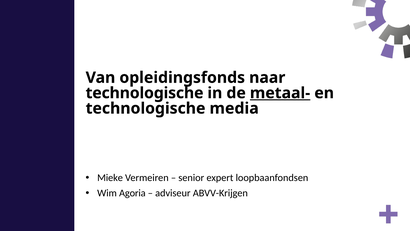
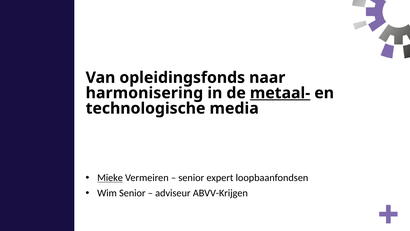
technologische at (145, 93): technologische -> harmonisering
Mieke underline: none -> present
Wim Agoria: Agoria -> Senior
